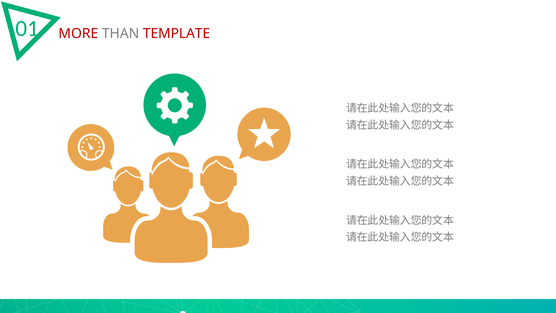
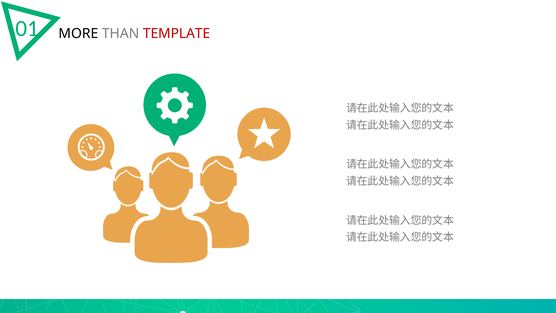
MORE colour: red -> black
